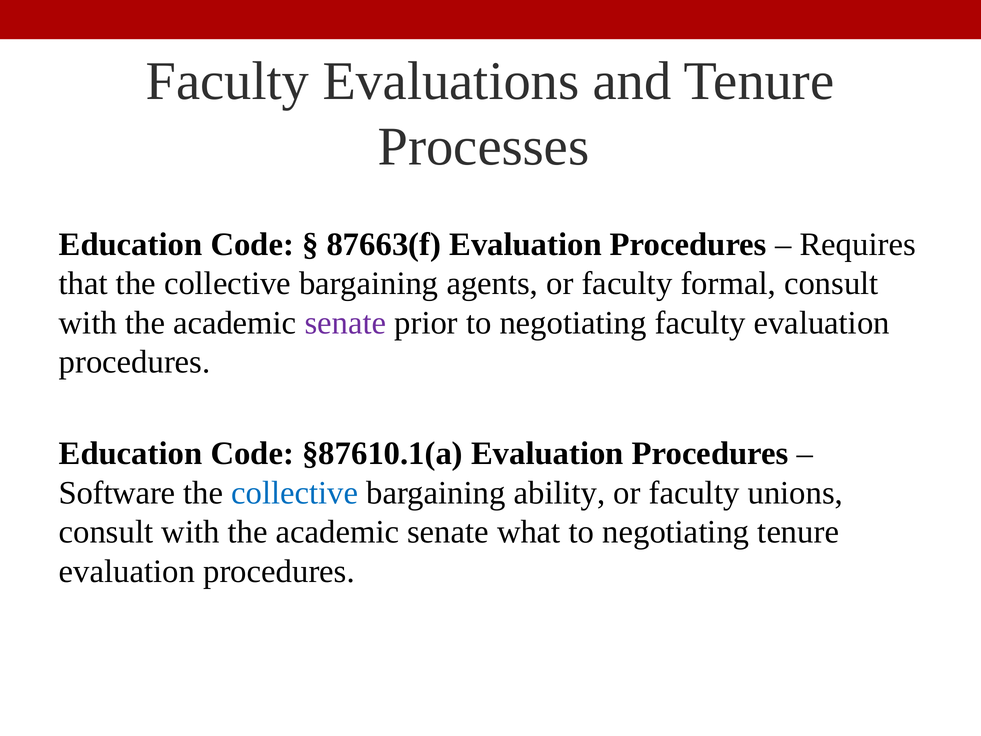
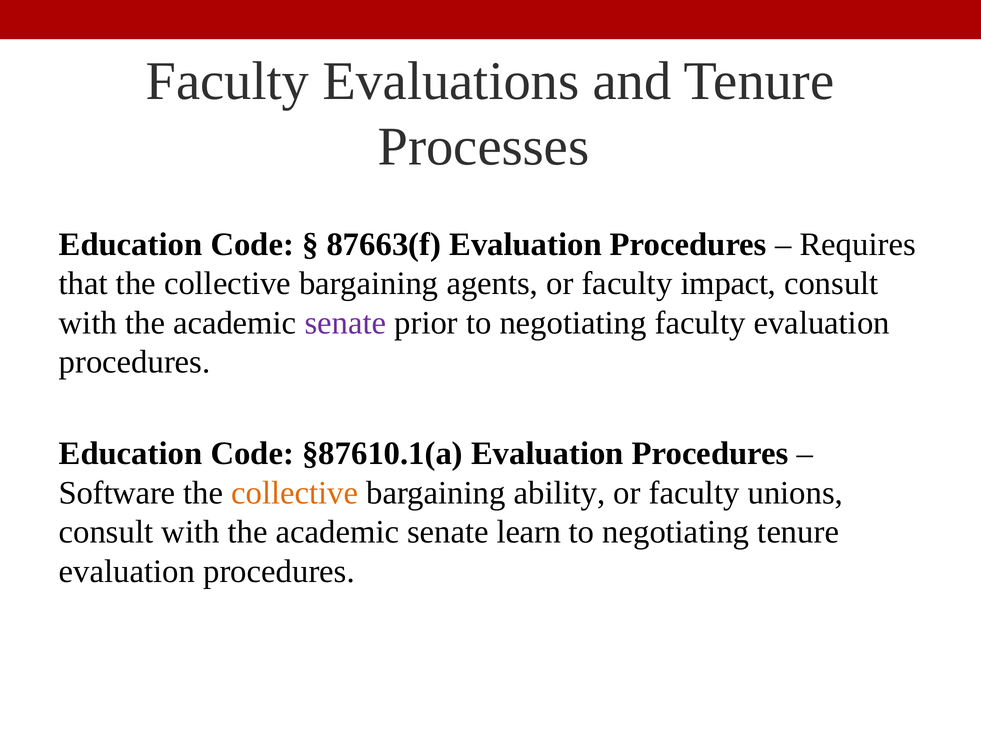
formal: formal -> impact
collective at (295, 493) colour: blue -> orange
what: what -> learn
